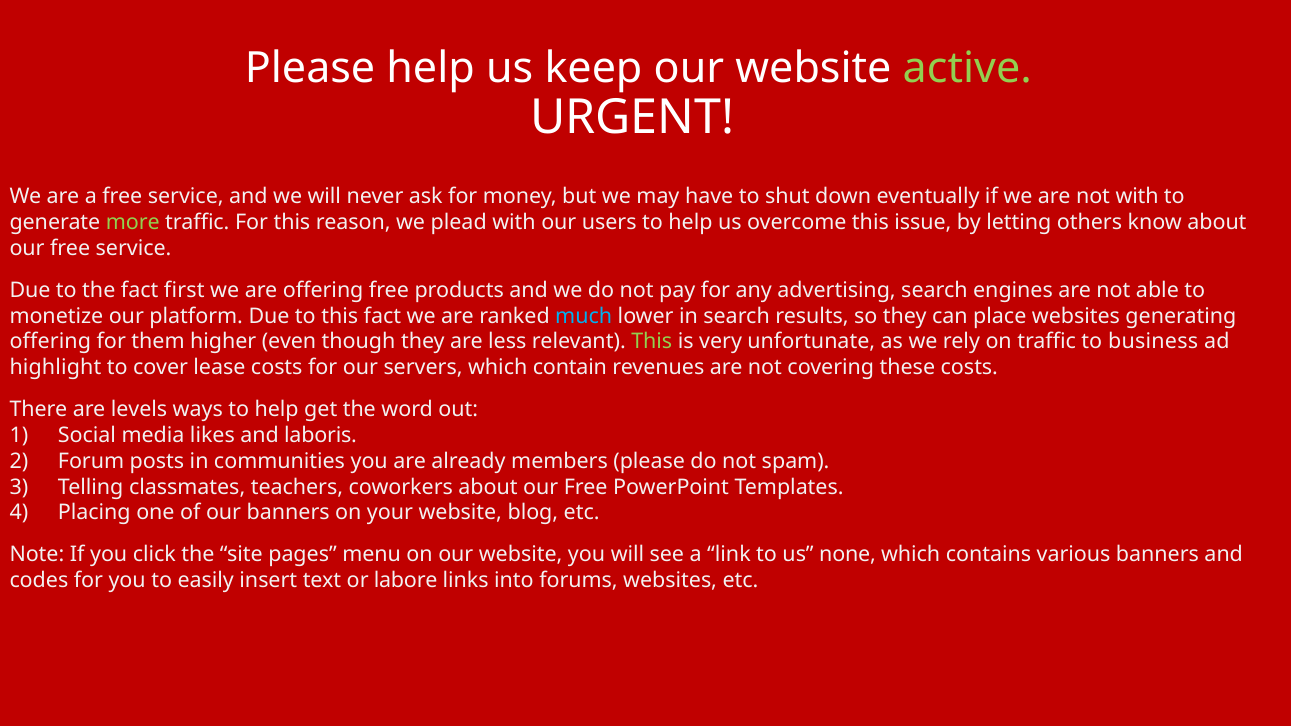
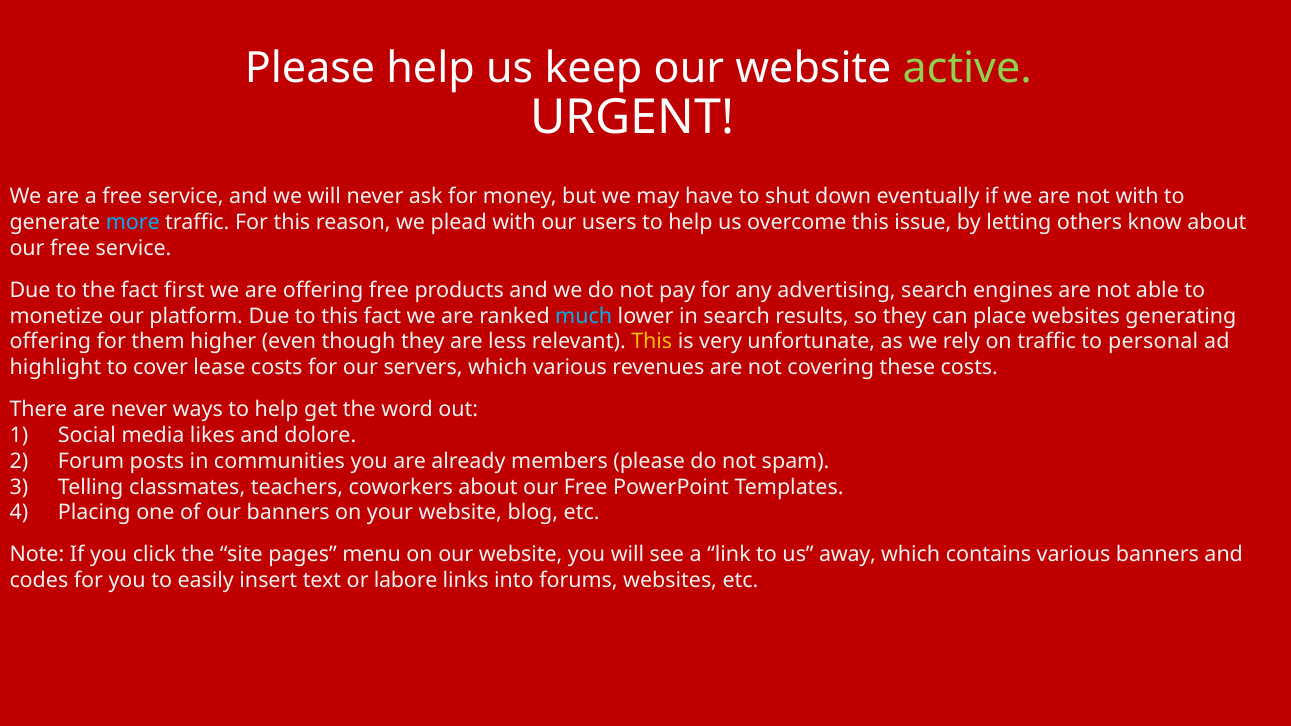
more colour: light green -> light blue
This at (652, 342) colour: light green -> yellow
business: business -> personal
which contain: contain -> various
are levels: levels -> never
laboris: laboris -> dolore
none: none -> away
